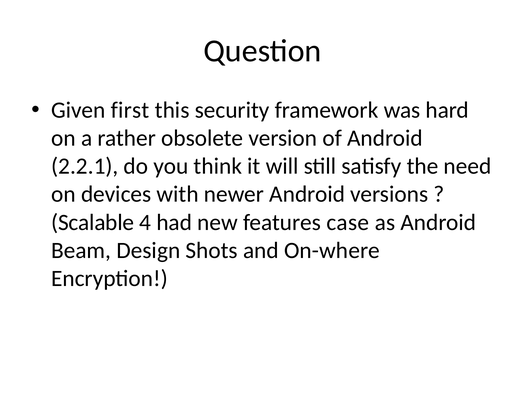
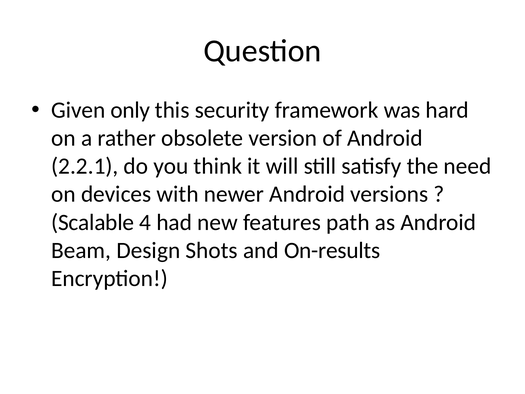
first: first -> only
case: case -> path
On-where: On-where -> On-results
